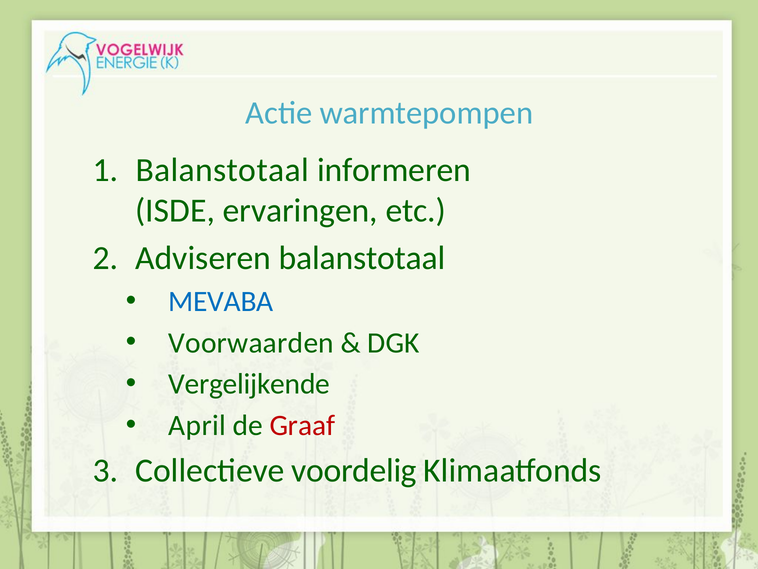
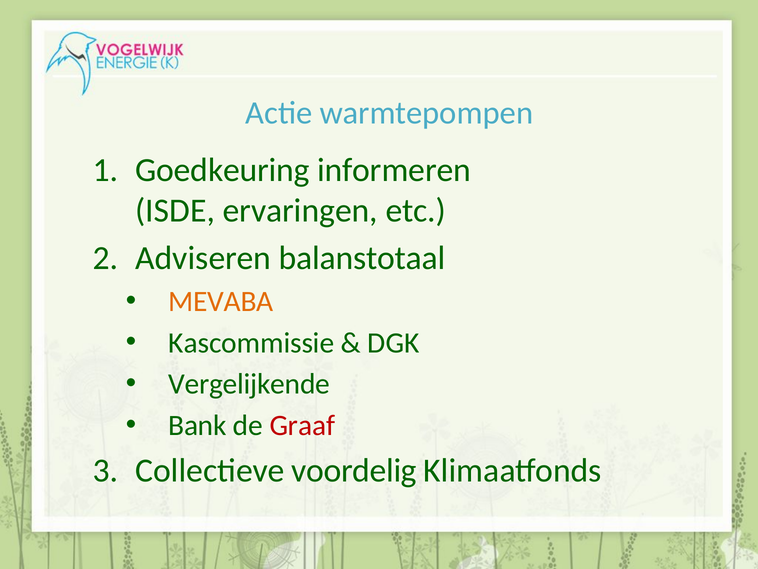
Balanstotaal at (222, 170): Balanstotaal -> Goedkeuring
MEVABA colour: blue -> orange
Voorwaarden: Voorwaarden -> Kascommissie
April: April -> Bank
